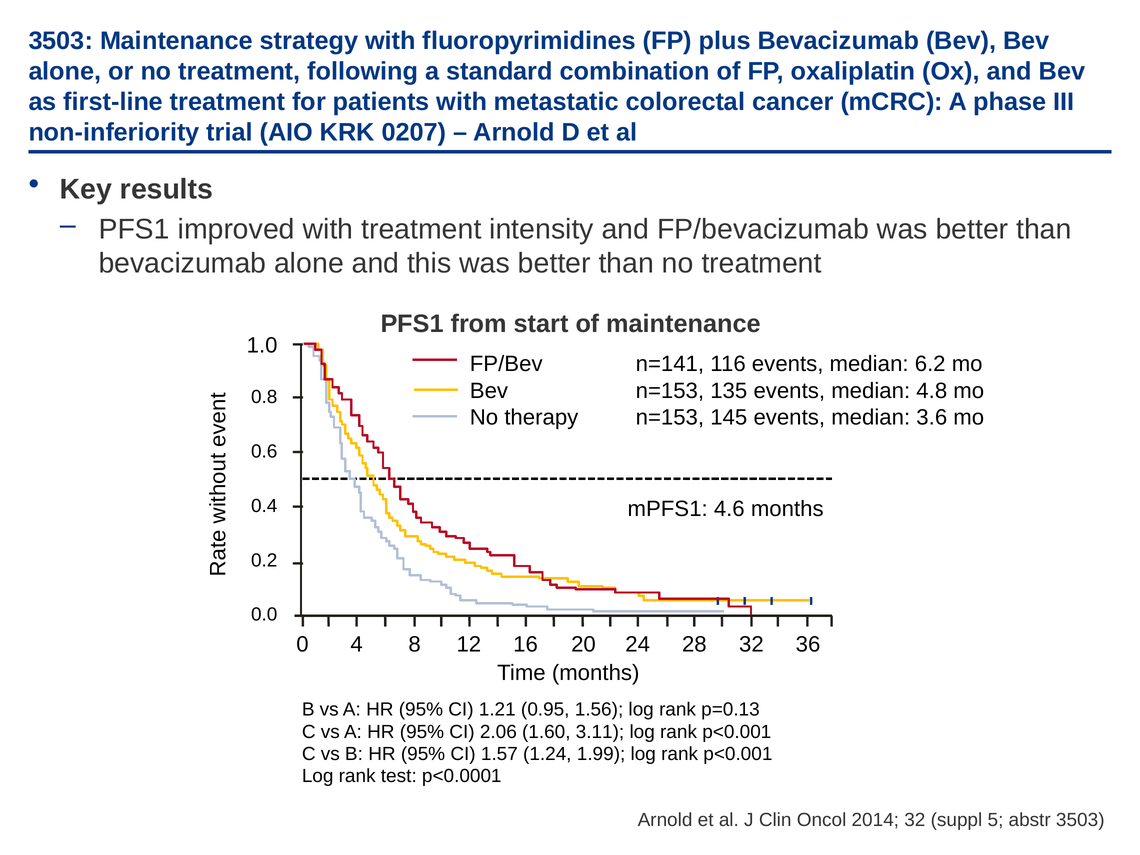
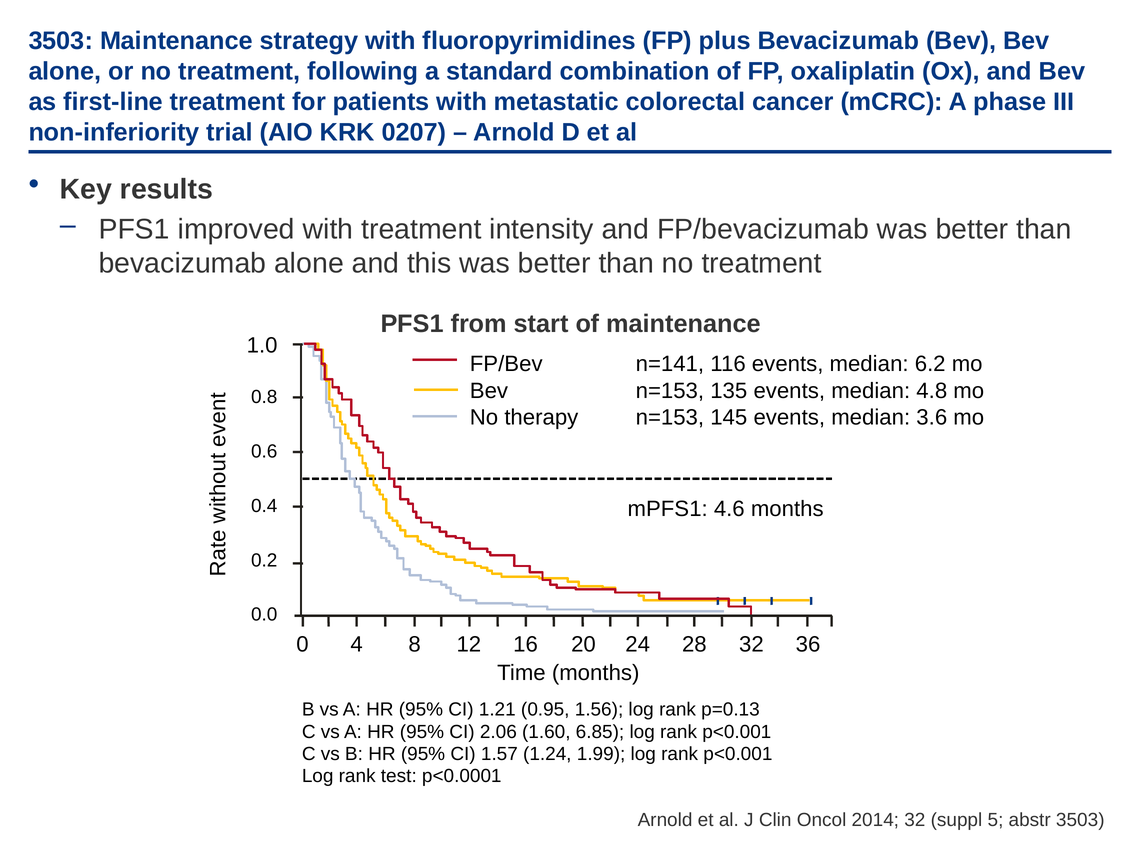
3.11: 3.11 -> 6.85
